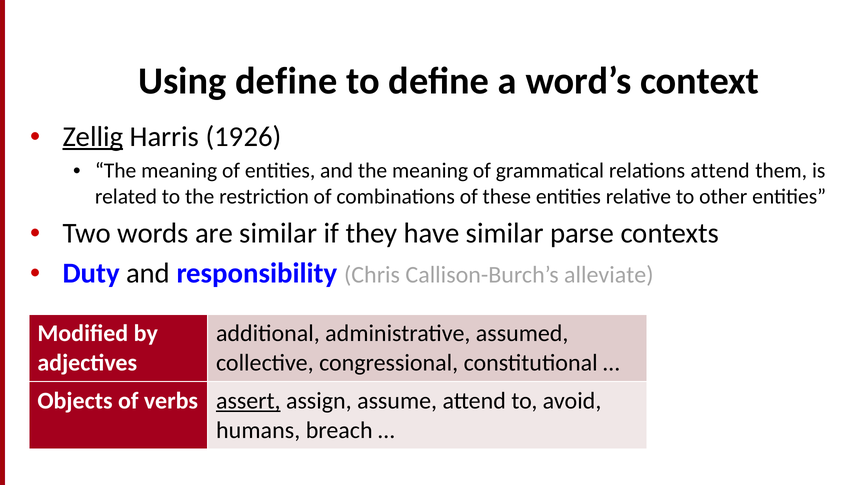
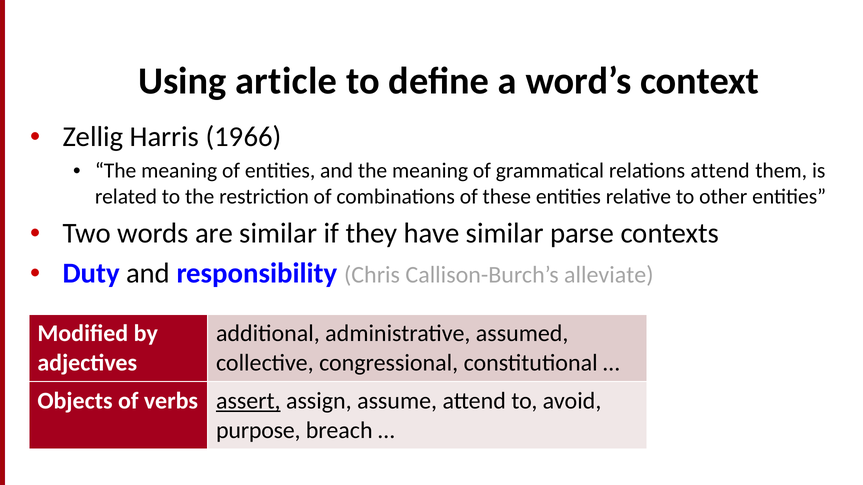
Using define: define -> article
Zellig underline: present -> none
1926: 1926 -> 1966
humans: humans -> purpose
